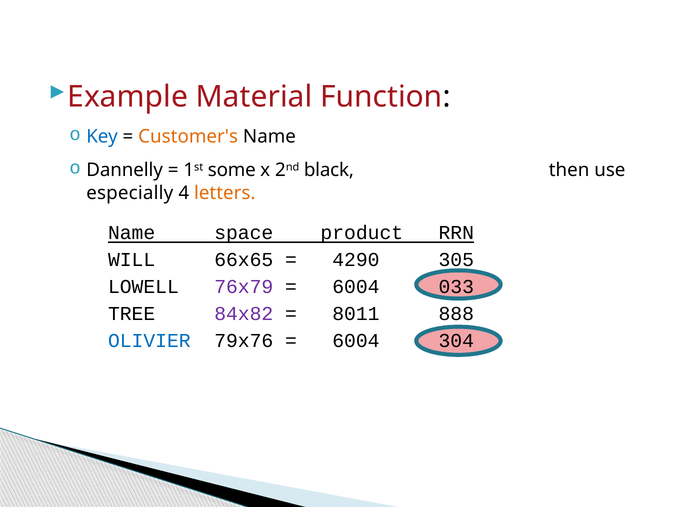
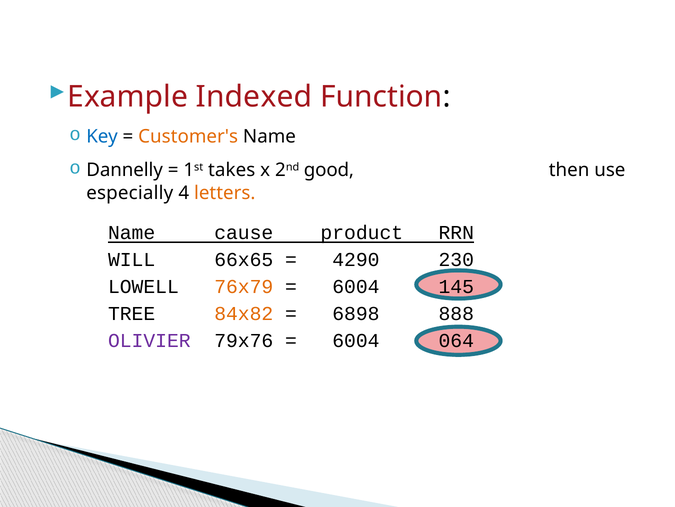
Material: Material -> Indexed
some: some -> takes
black: black -> good
space: space -> cause
305: 305 -> 230
76x79 colour: purple -> orange
033: 033 -> 145
84x82 colour: purple -> orange
8011: 8011 -> 6898
OLIVIER colour: blue -> purple
304: 304 -> 064
